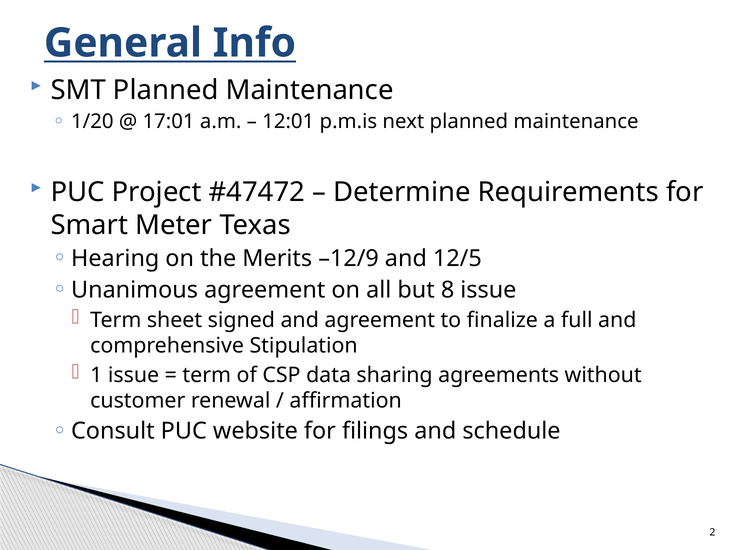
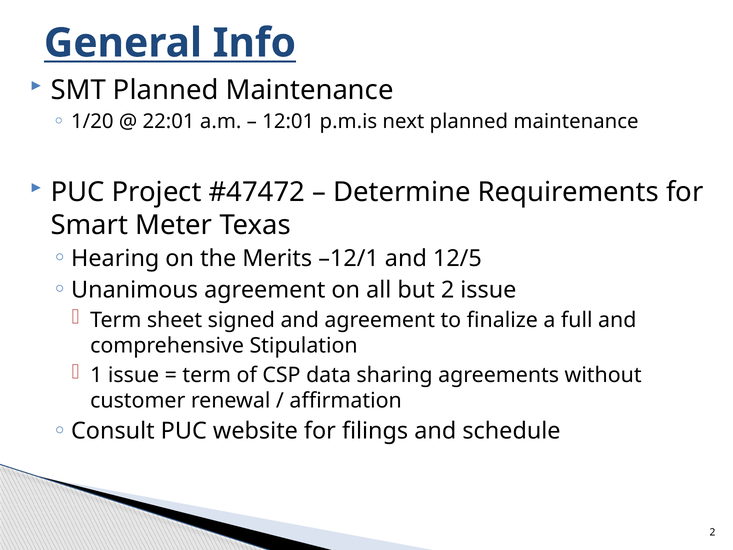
17:01: 17:01 -> 22:01
–12/9: –12/9 -> –12/1
but 8: 8 -> 2
